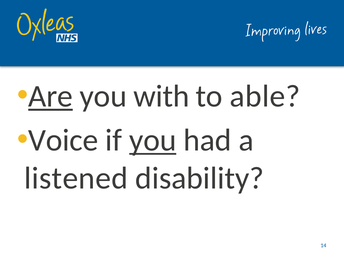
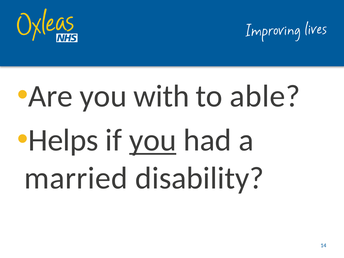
Are underline: present -> none
Voice: Voice -> Helps
listened: listened -> married
